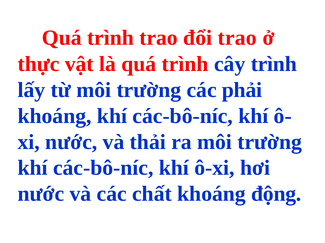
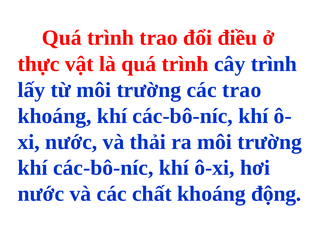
đổi trao: trao -> điều
các phải: phải -> trao
